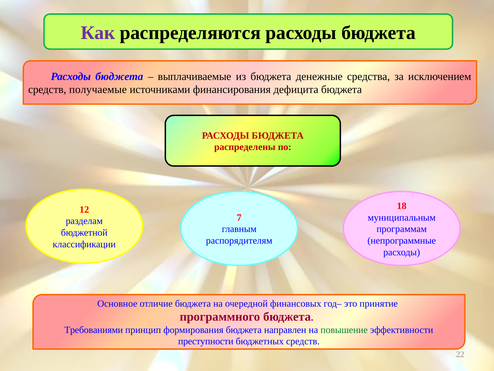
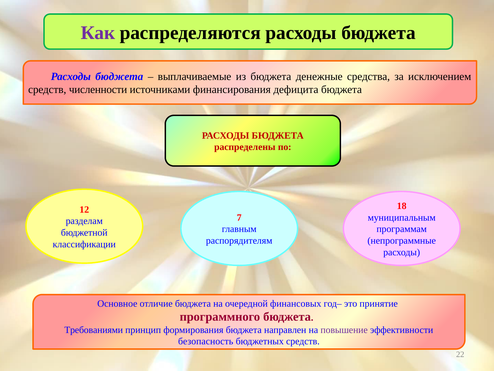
получаемые: получаемые -> численности
повышение colour: green -> purple
преступности: преступности -> безопасность
